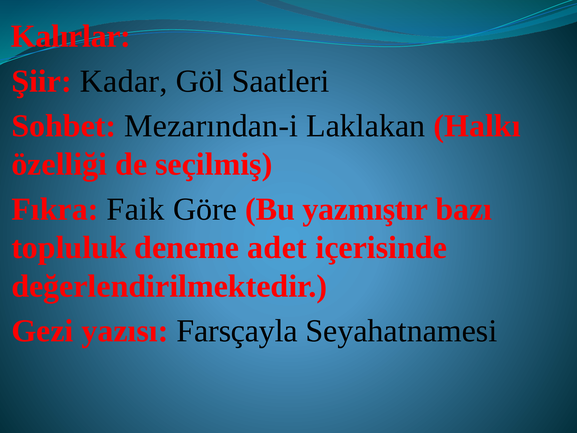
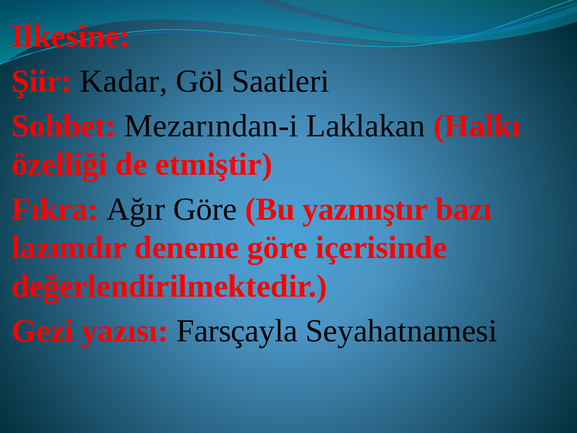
Kalırlar: Kalırlar -> Ilkesine
seçilmiş: seçilmiş -> etmiştir
Faik: Faik -> Ağır
topluluk: topluluk -> lazımdır
deneme adet: adet -> göre
